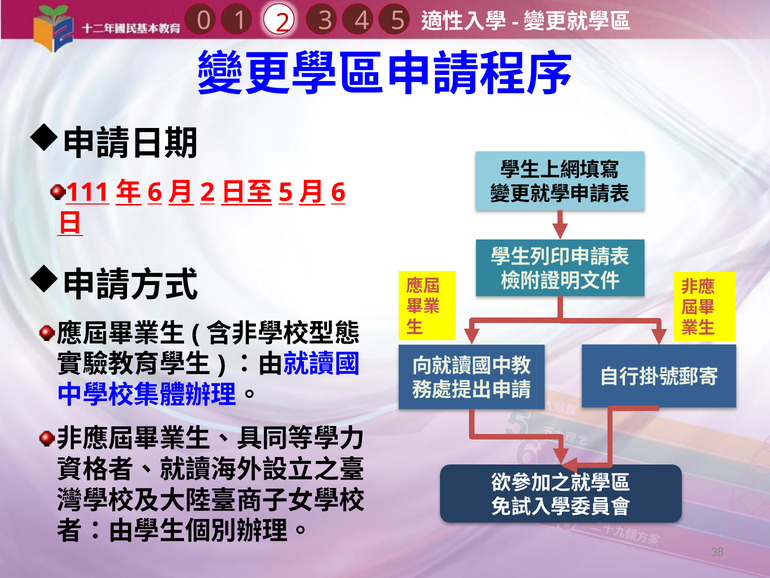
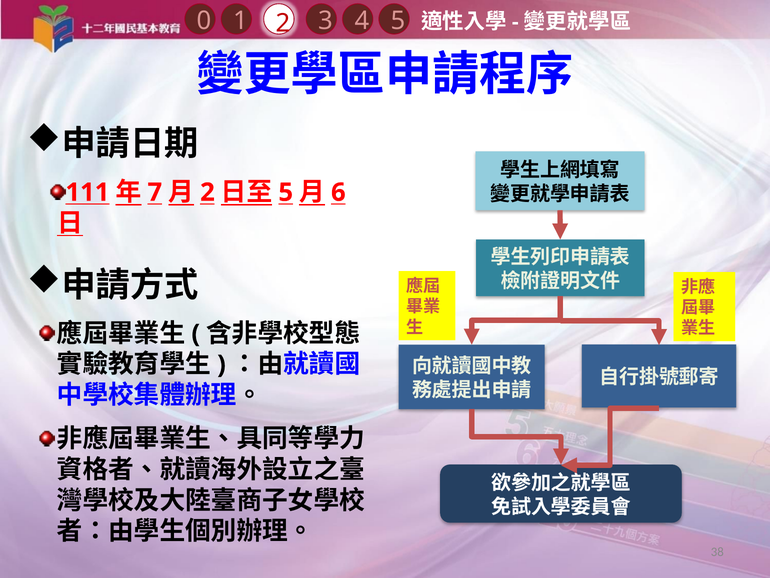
6 at (155, 192): 6 -> 7
